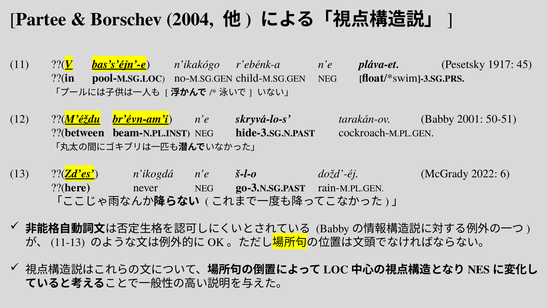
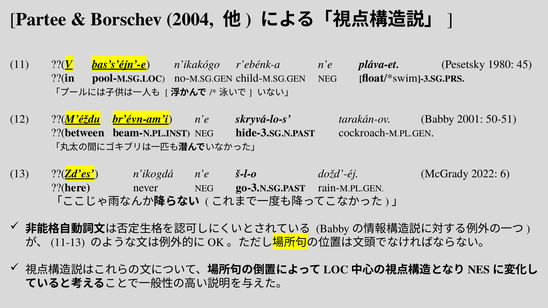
1917: 1917 -> 1980
